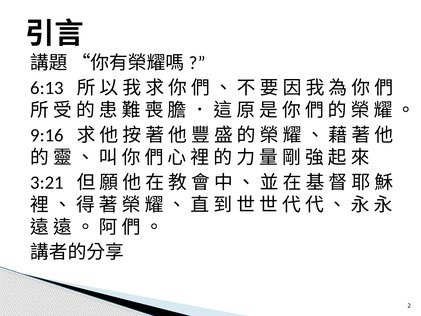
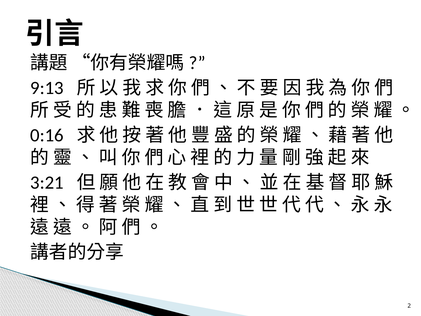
6:13: 6:13 -> 9:13
9:16: 9:16 -> 0:16
